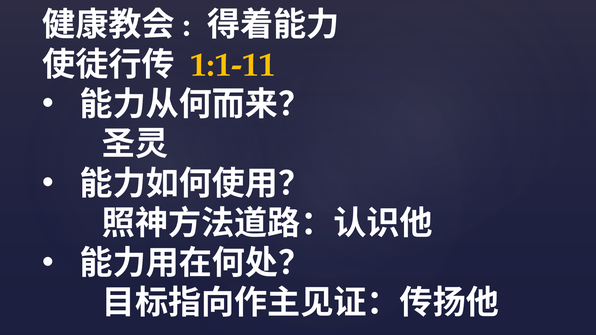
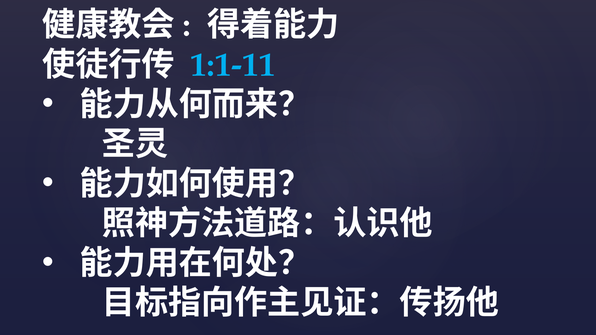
1:1-11 colour: yellow -> light blue
